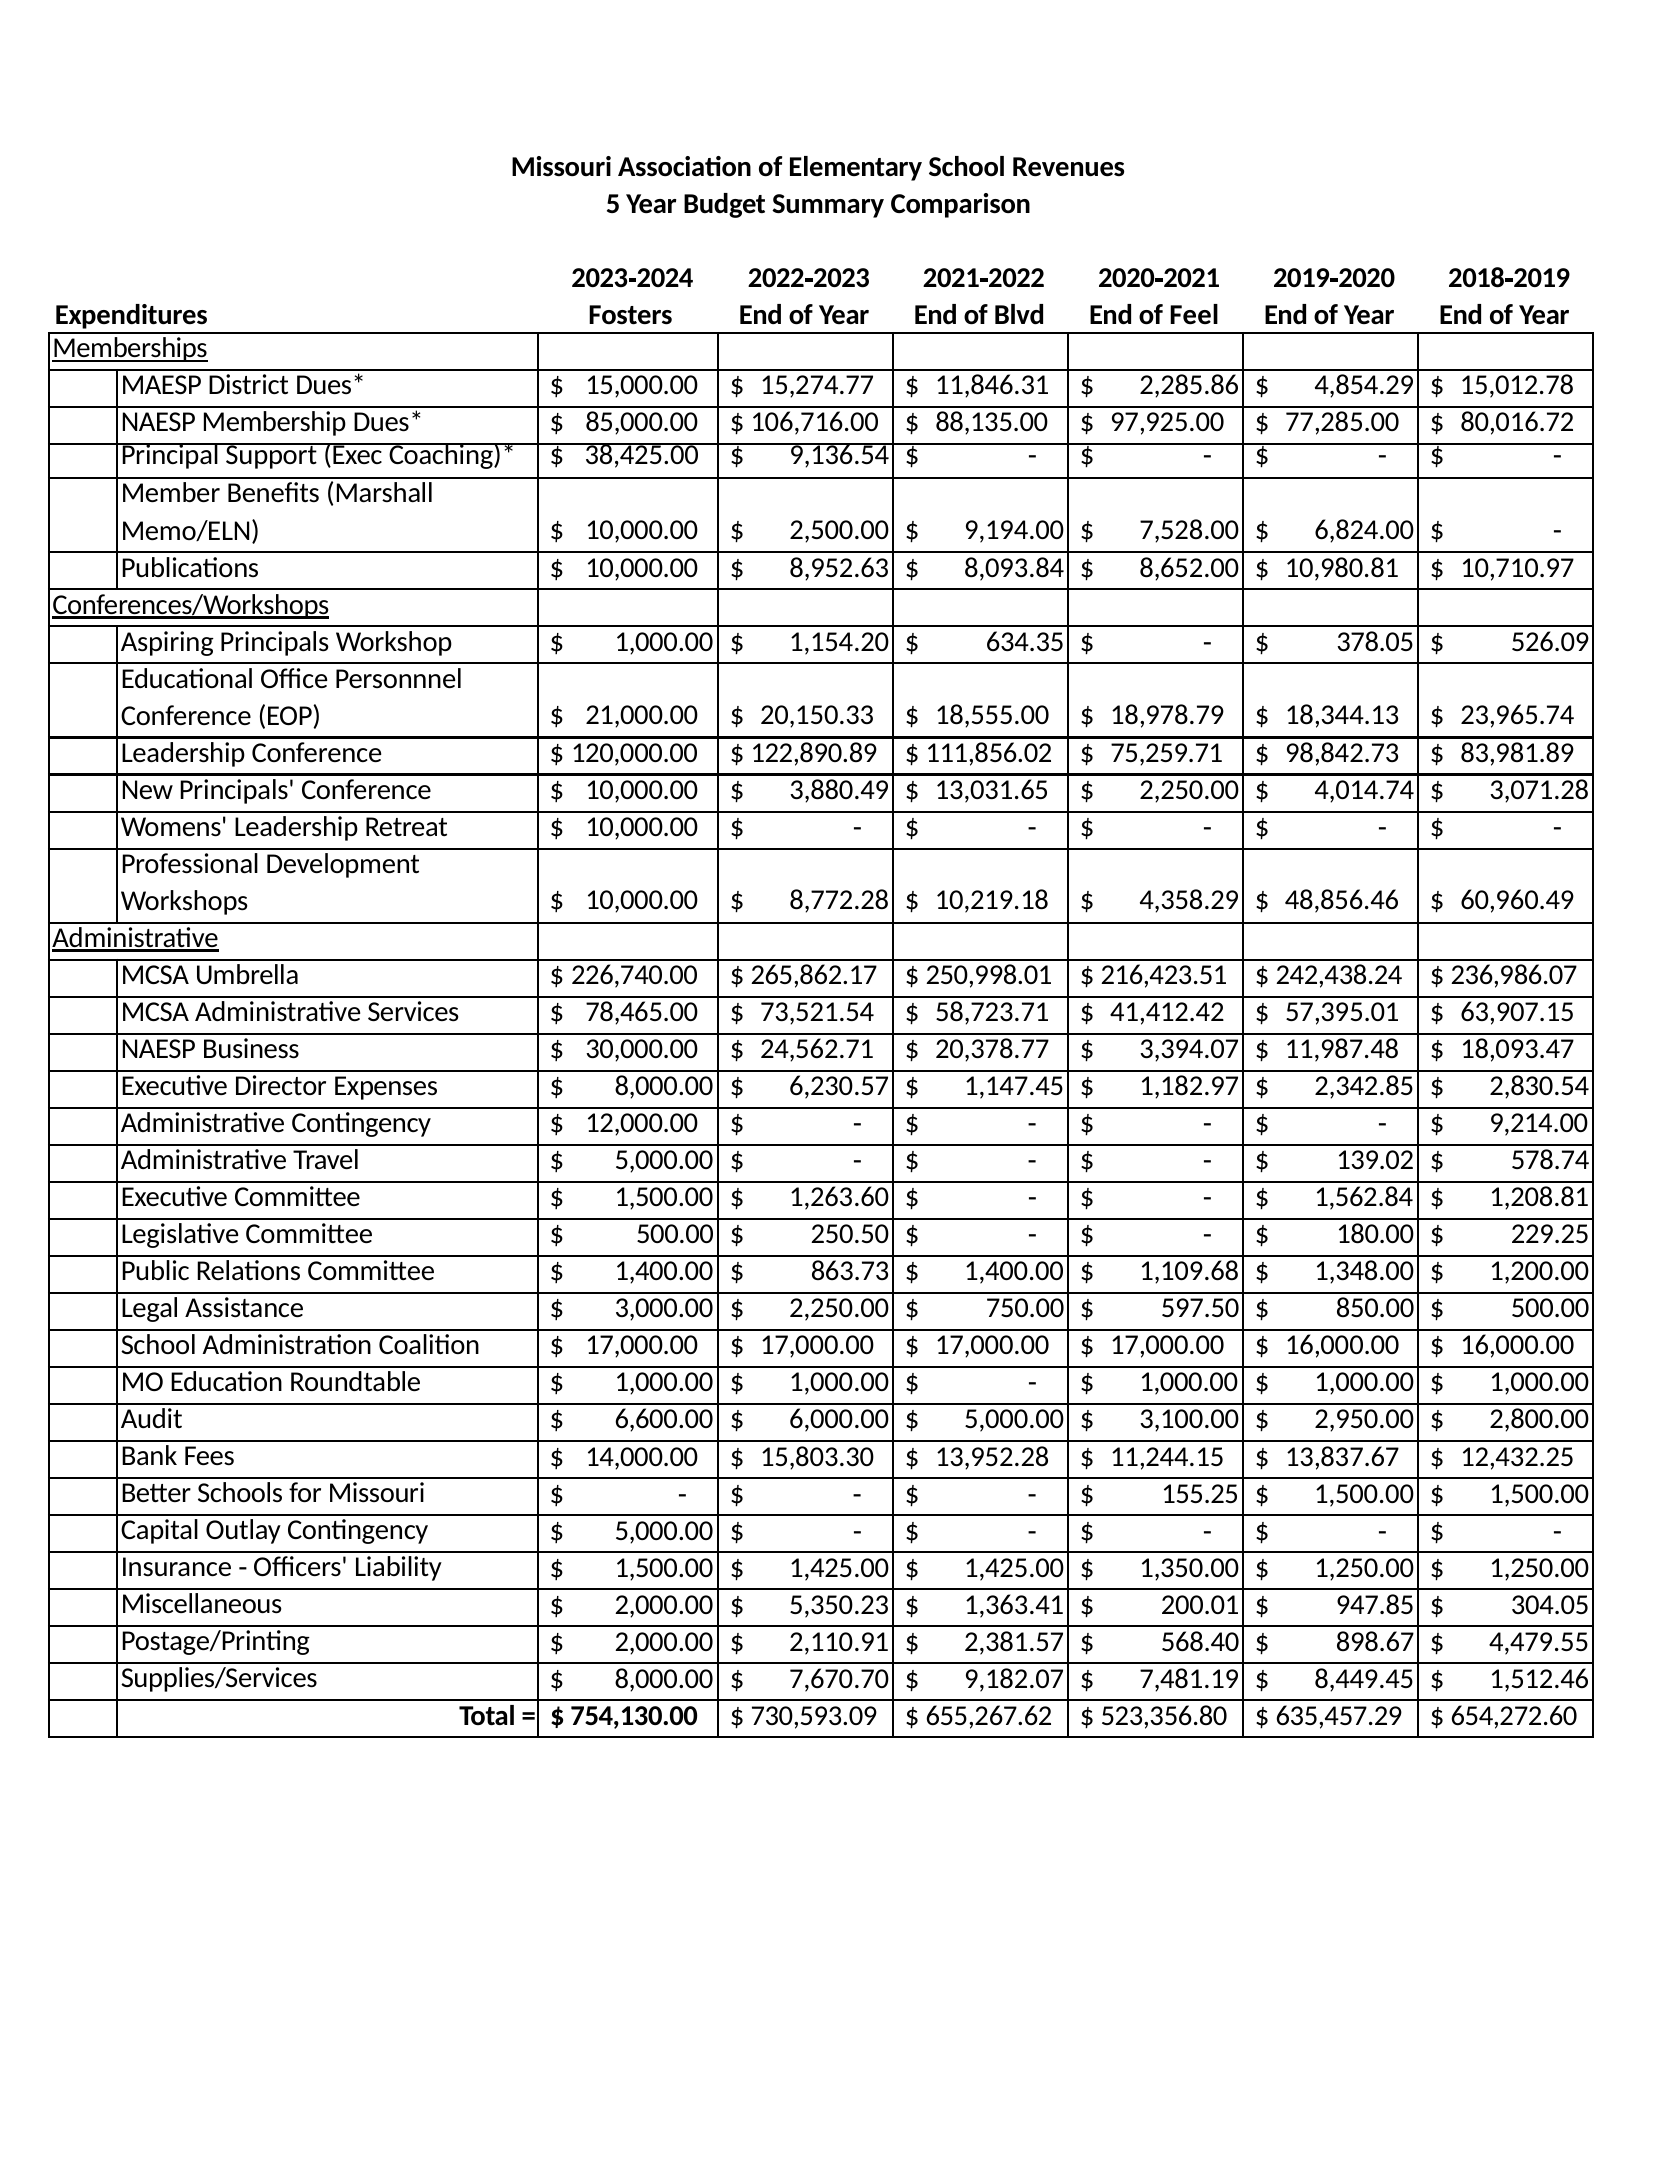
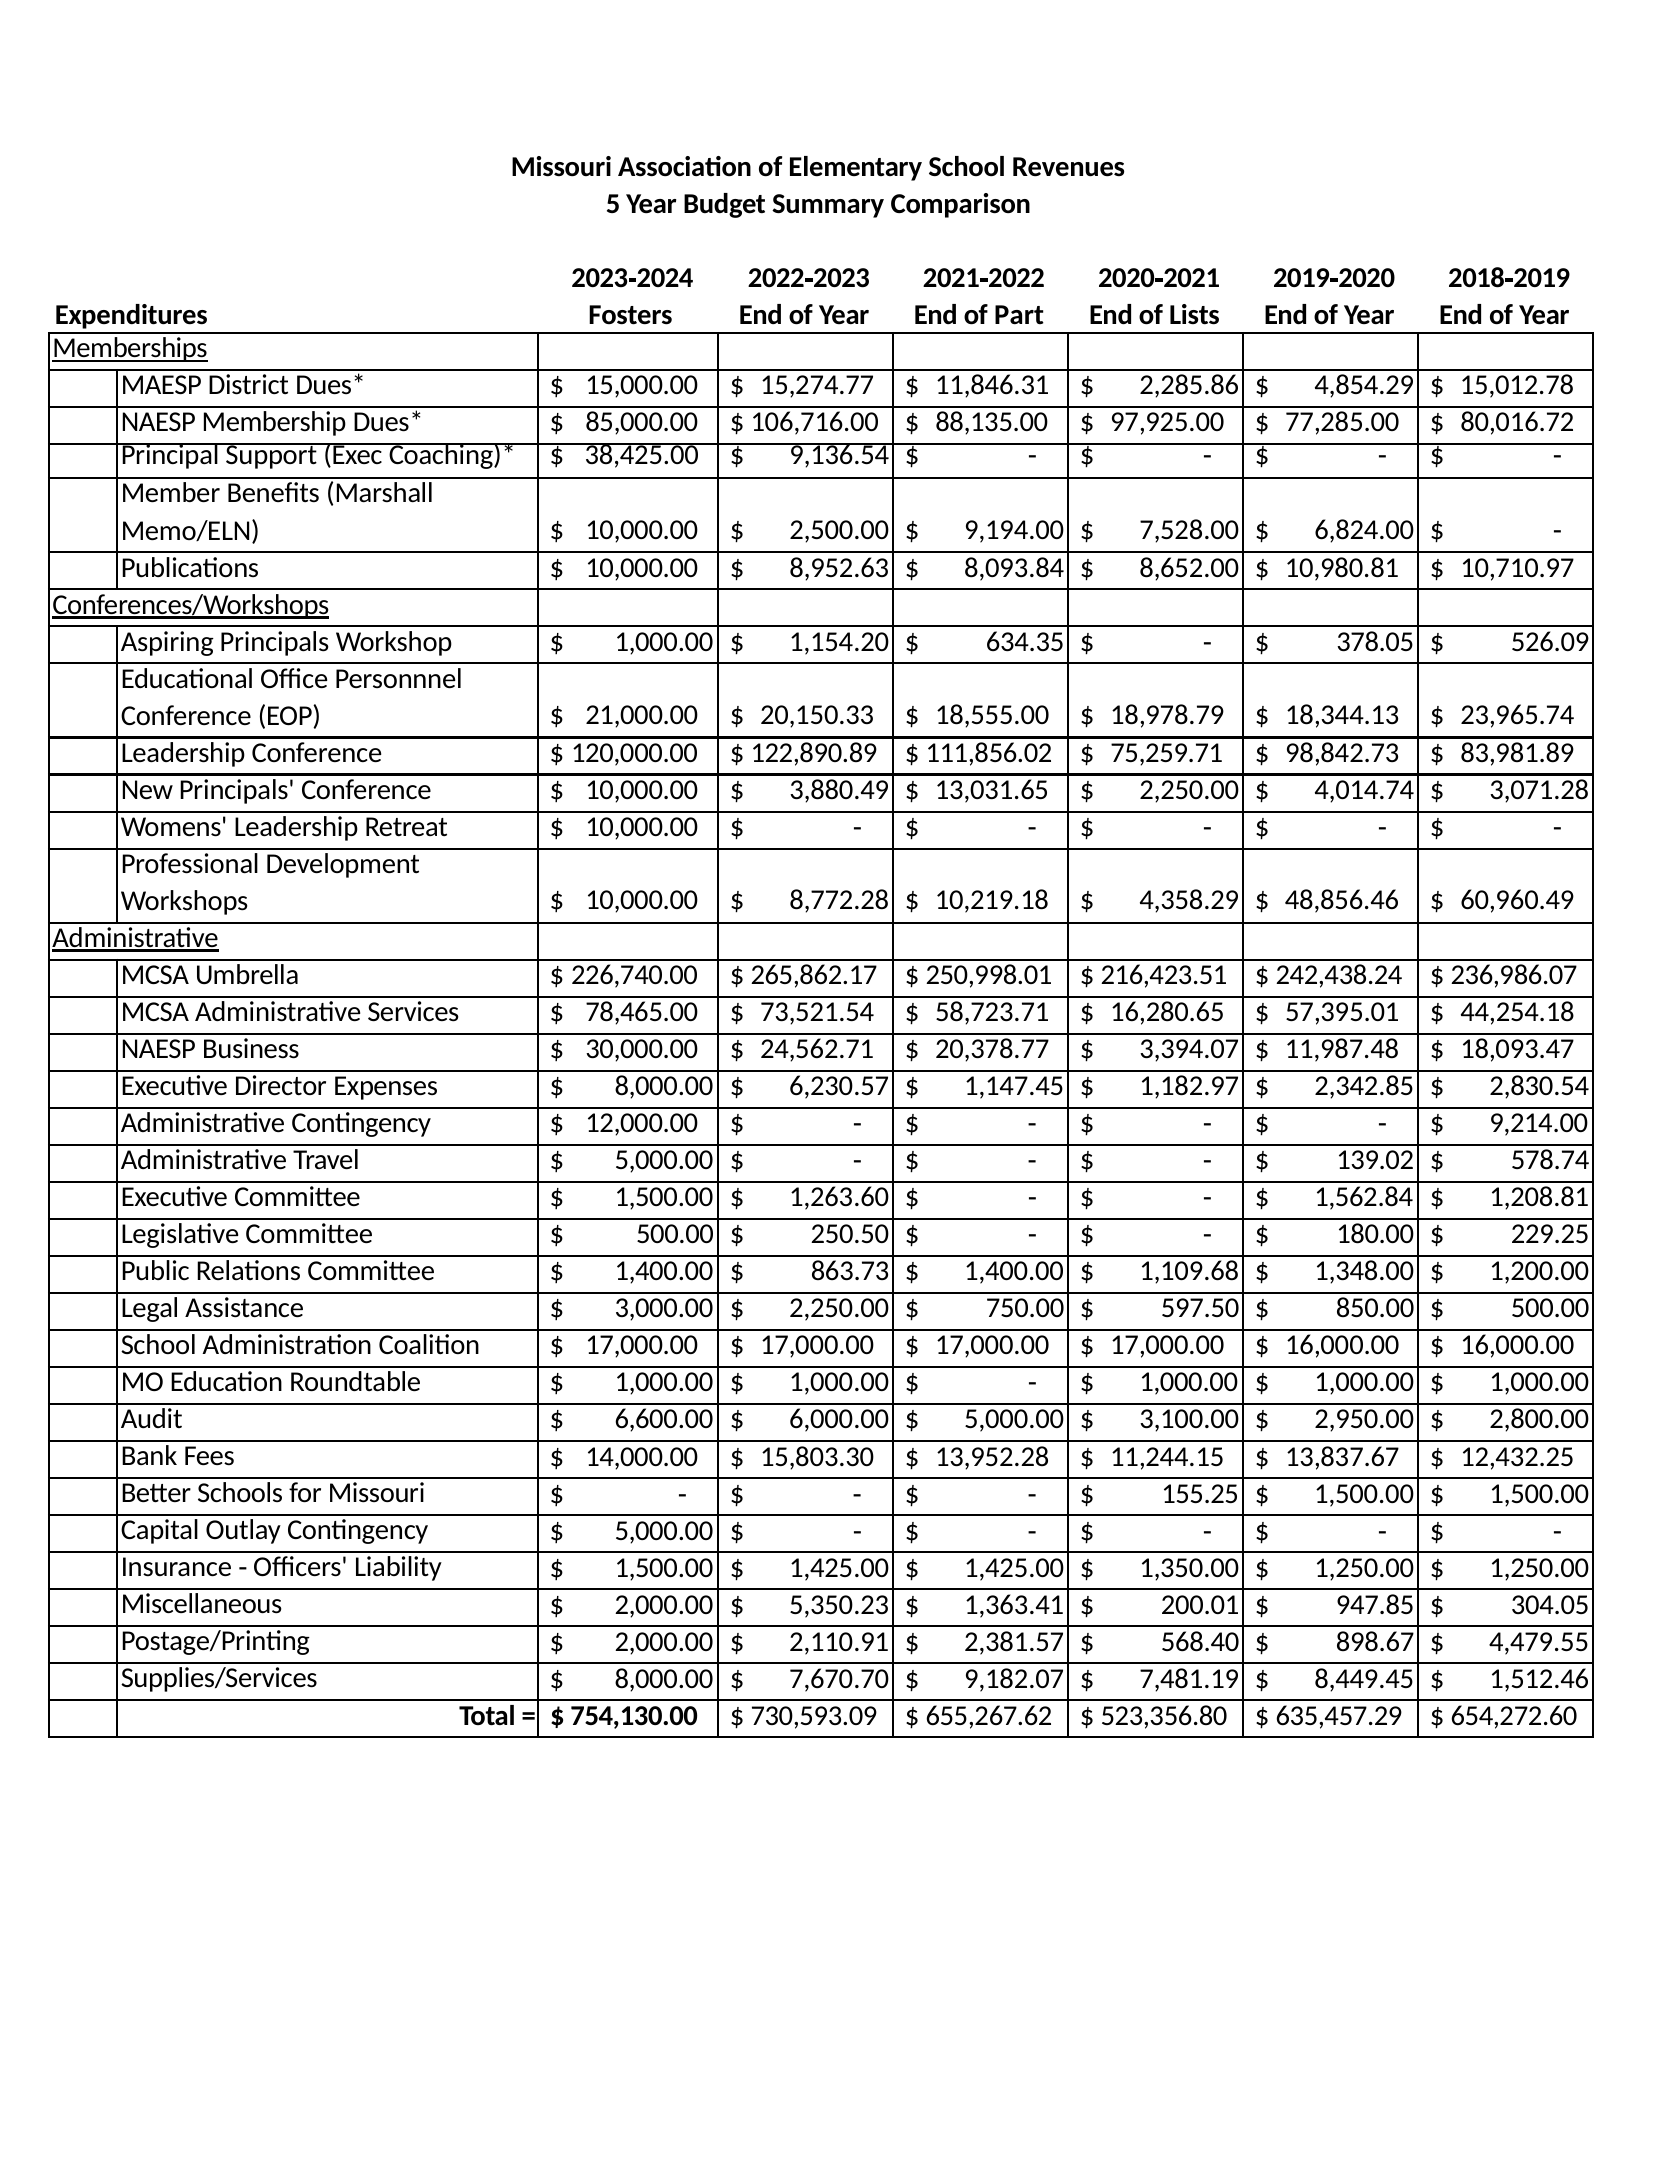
Blvd: Blvd -> Part
Feel: Feel -> Lists
41,412.42: 41,412.42 -> 16,280.65
63,907.15: 63,907.15 -> 44,254.18
